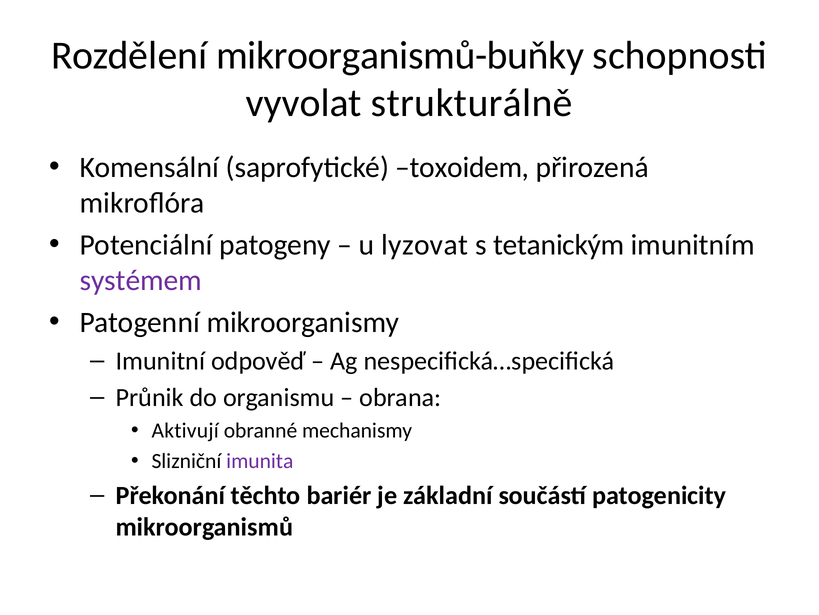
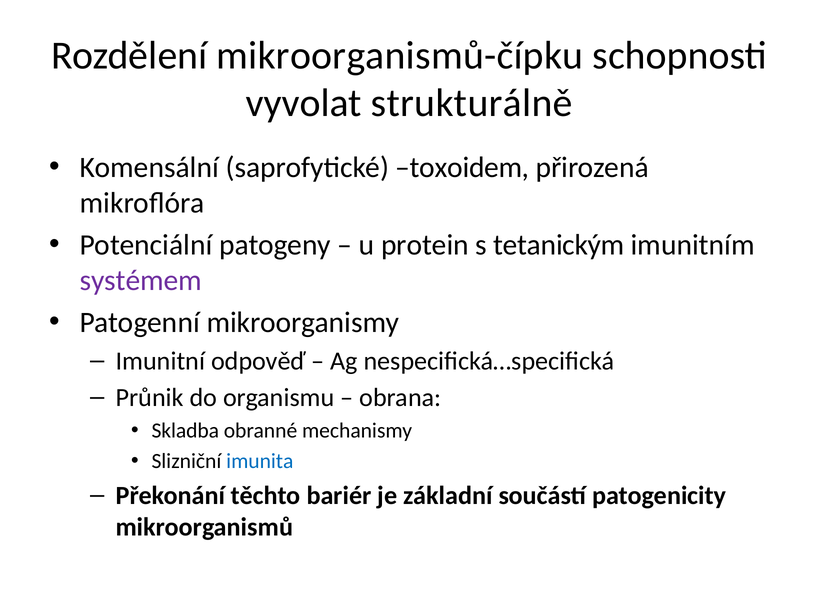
mikroorganismů-buňky: mikroorganismů-buňky -> mikroorganismů-čípku
lyzovat: lyzovat -> protein
Aktivují: Aktivují -> Skladba
imunita colour: purple -> blue
